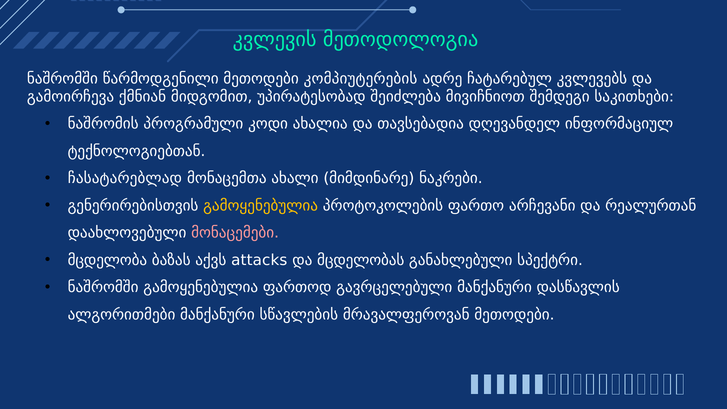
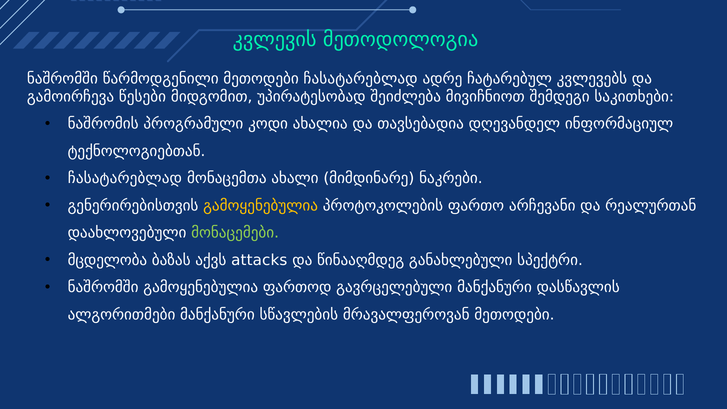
მეთოდები კომპიუტერების: კომპიუტერების -> ჩასატარებლად
ქმნიან: ქმნიან -> წესები
მონაცემები colour: pink -> light green
მცდელობას: მცდელობას -> წინააღმდეგ
